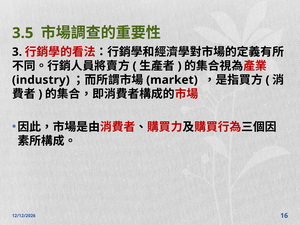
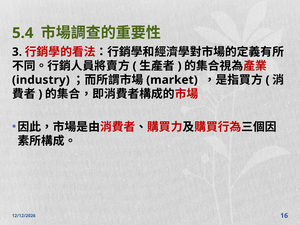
3.5: 3.5 -> 5.4
